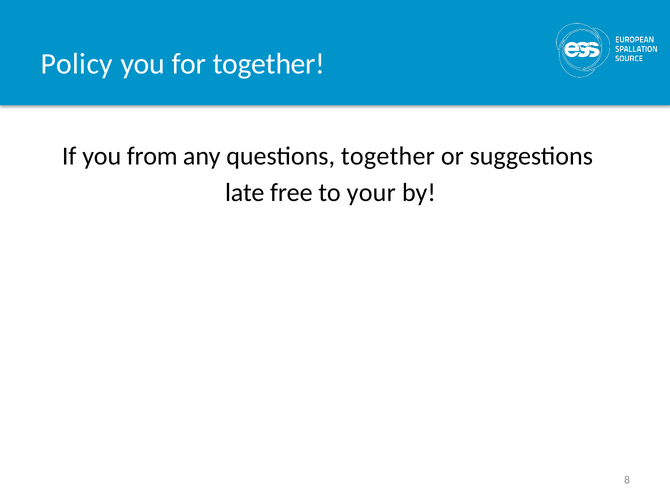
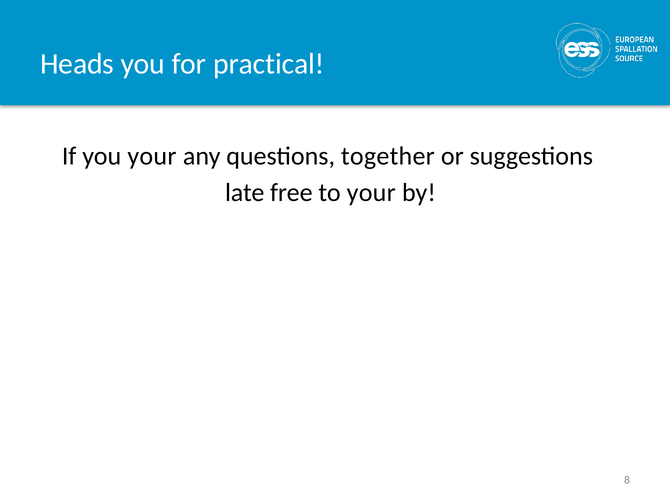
Policy: Policy -> Heads
for together: together -> practical
you from: from -> your
